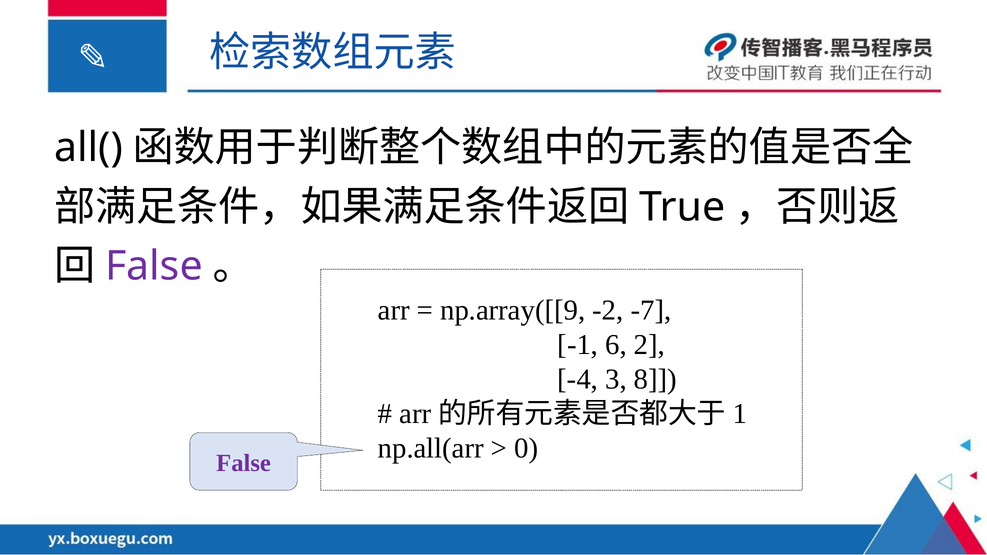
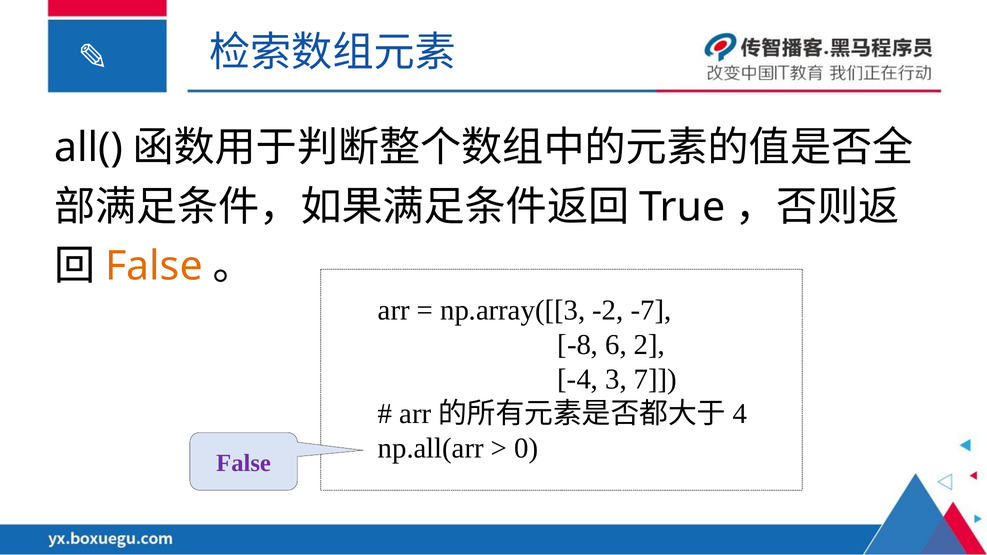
False at (154, 266) colour: purple -> orange
np.array([[9: np.array([[9 -> np.array([[3
-1: -1 -> -8
8: 8 -> 7
1: 1 -> 4
